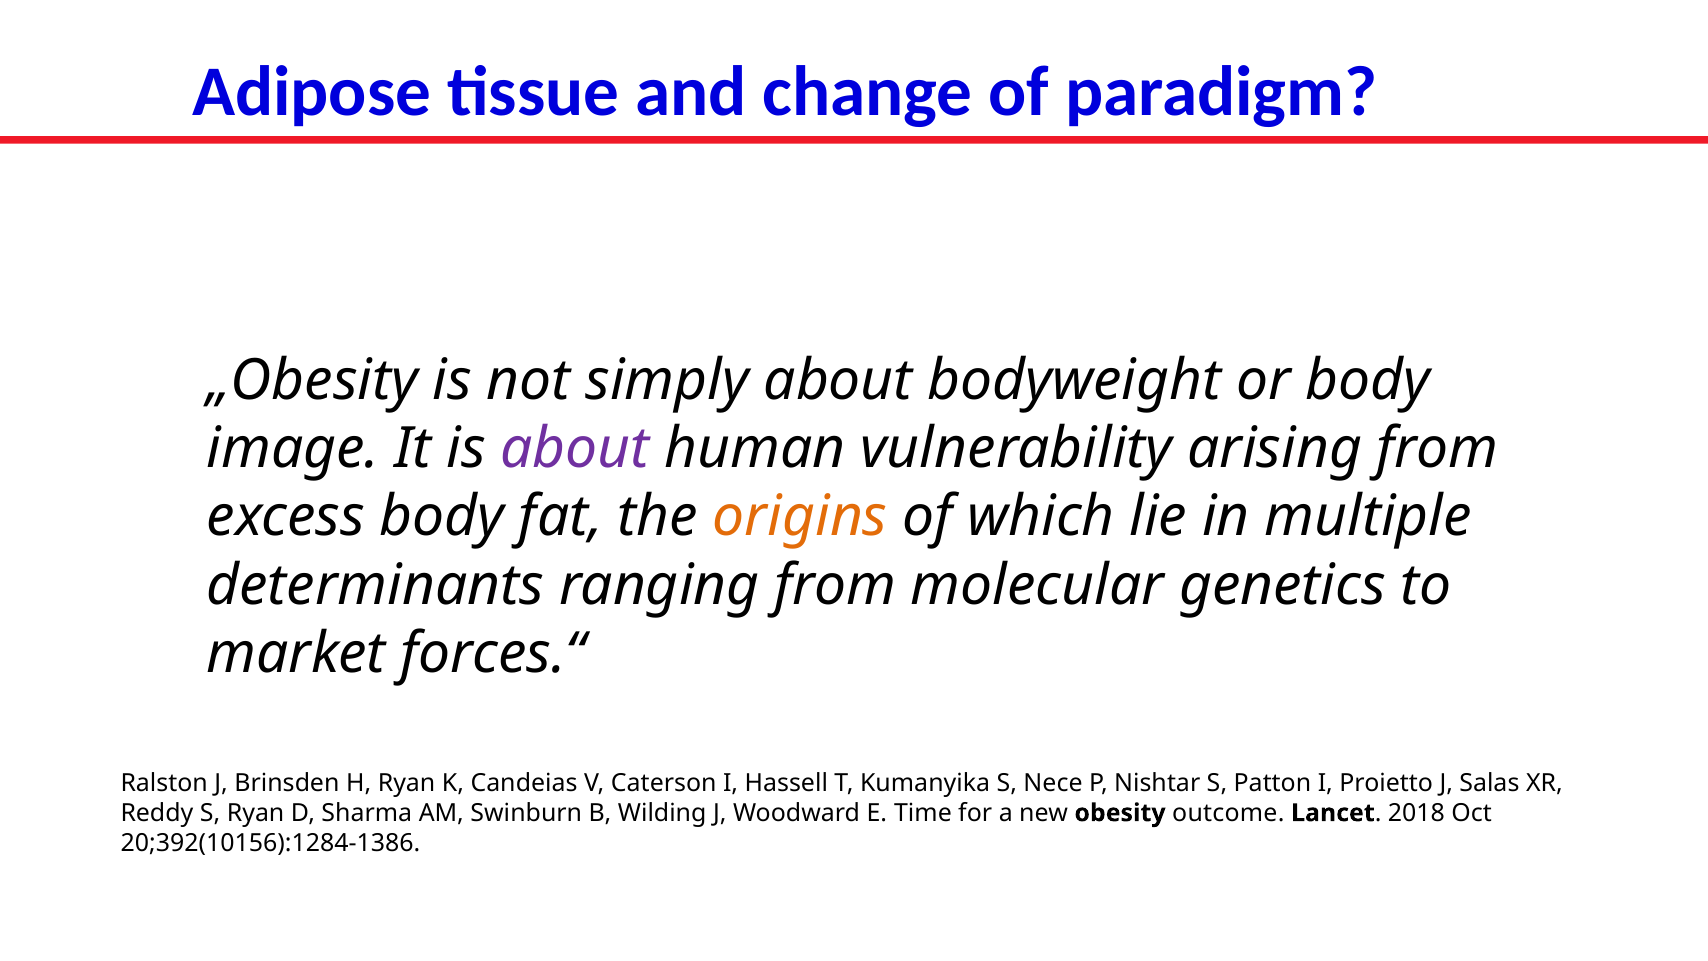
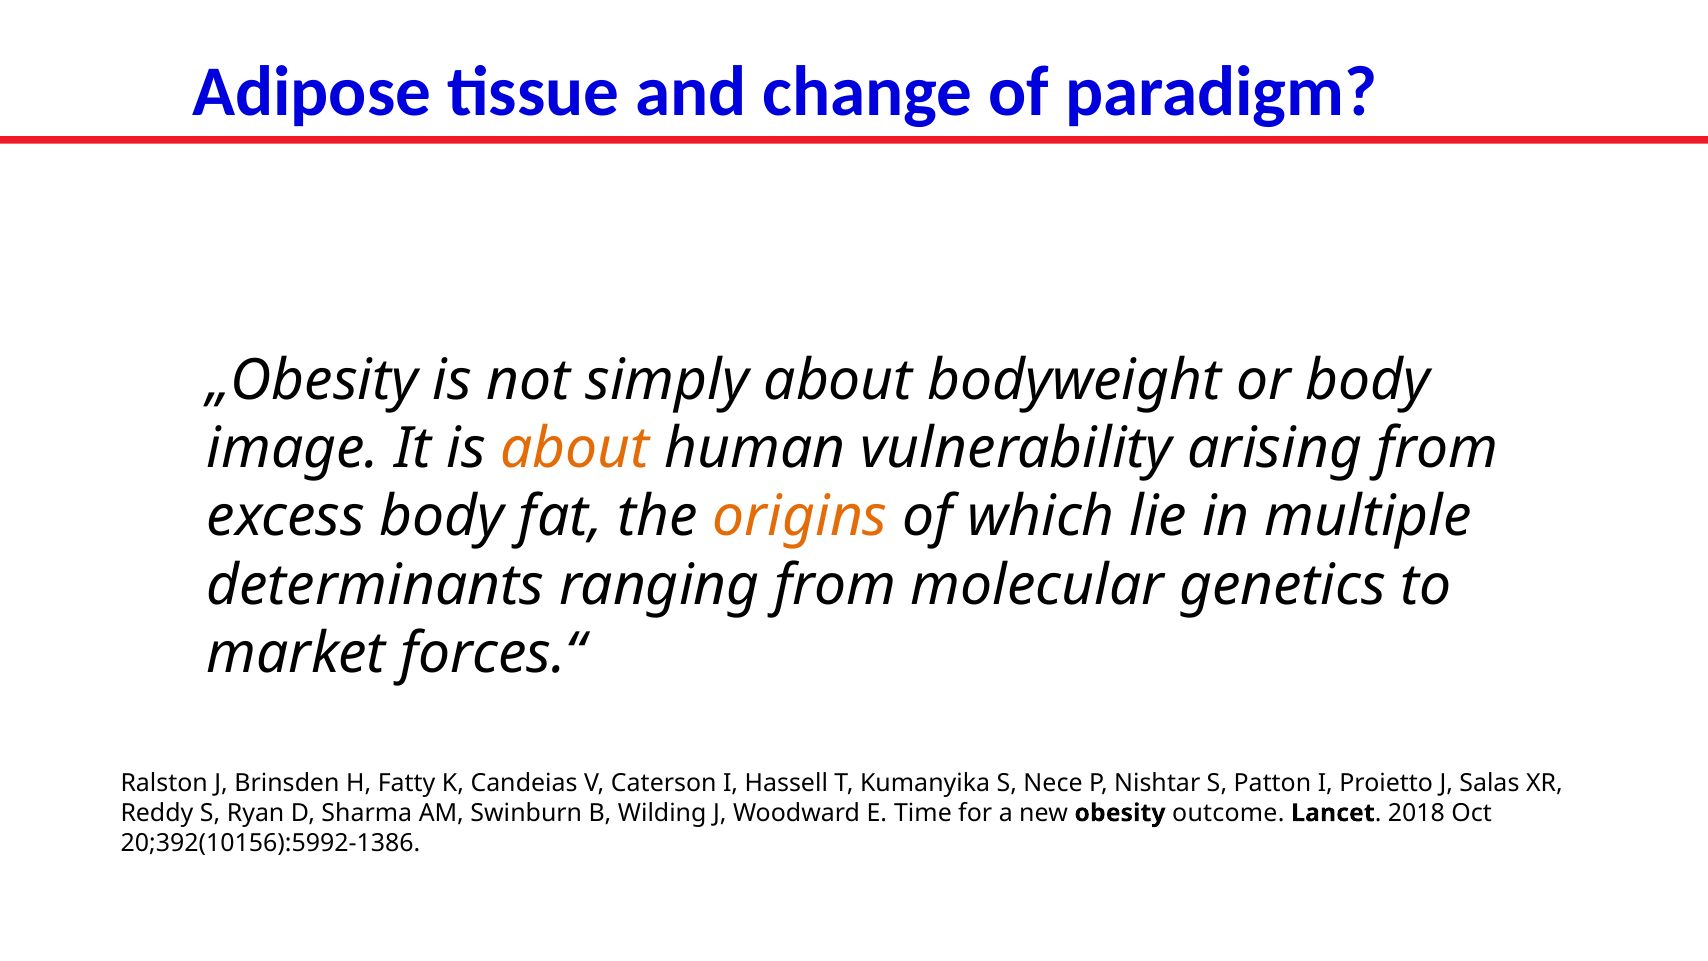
about at (575, 449) colour: purple -> orange
H Ryan: Ryan -> Fatty
20;392(10156):1284-1386: 20;392(10156):1284-1386 -> 20;392(10156):5992-1386
